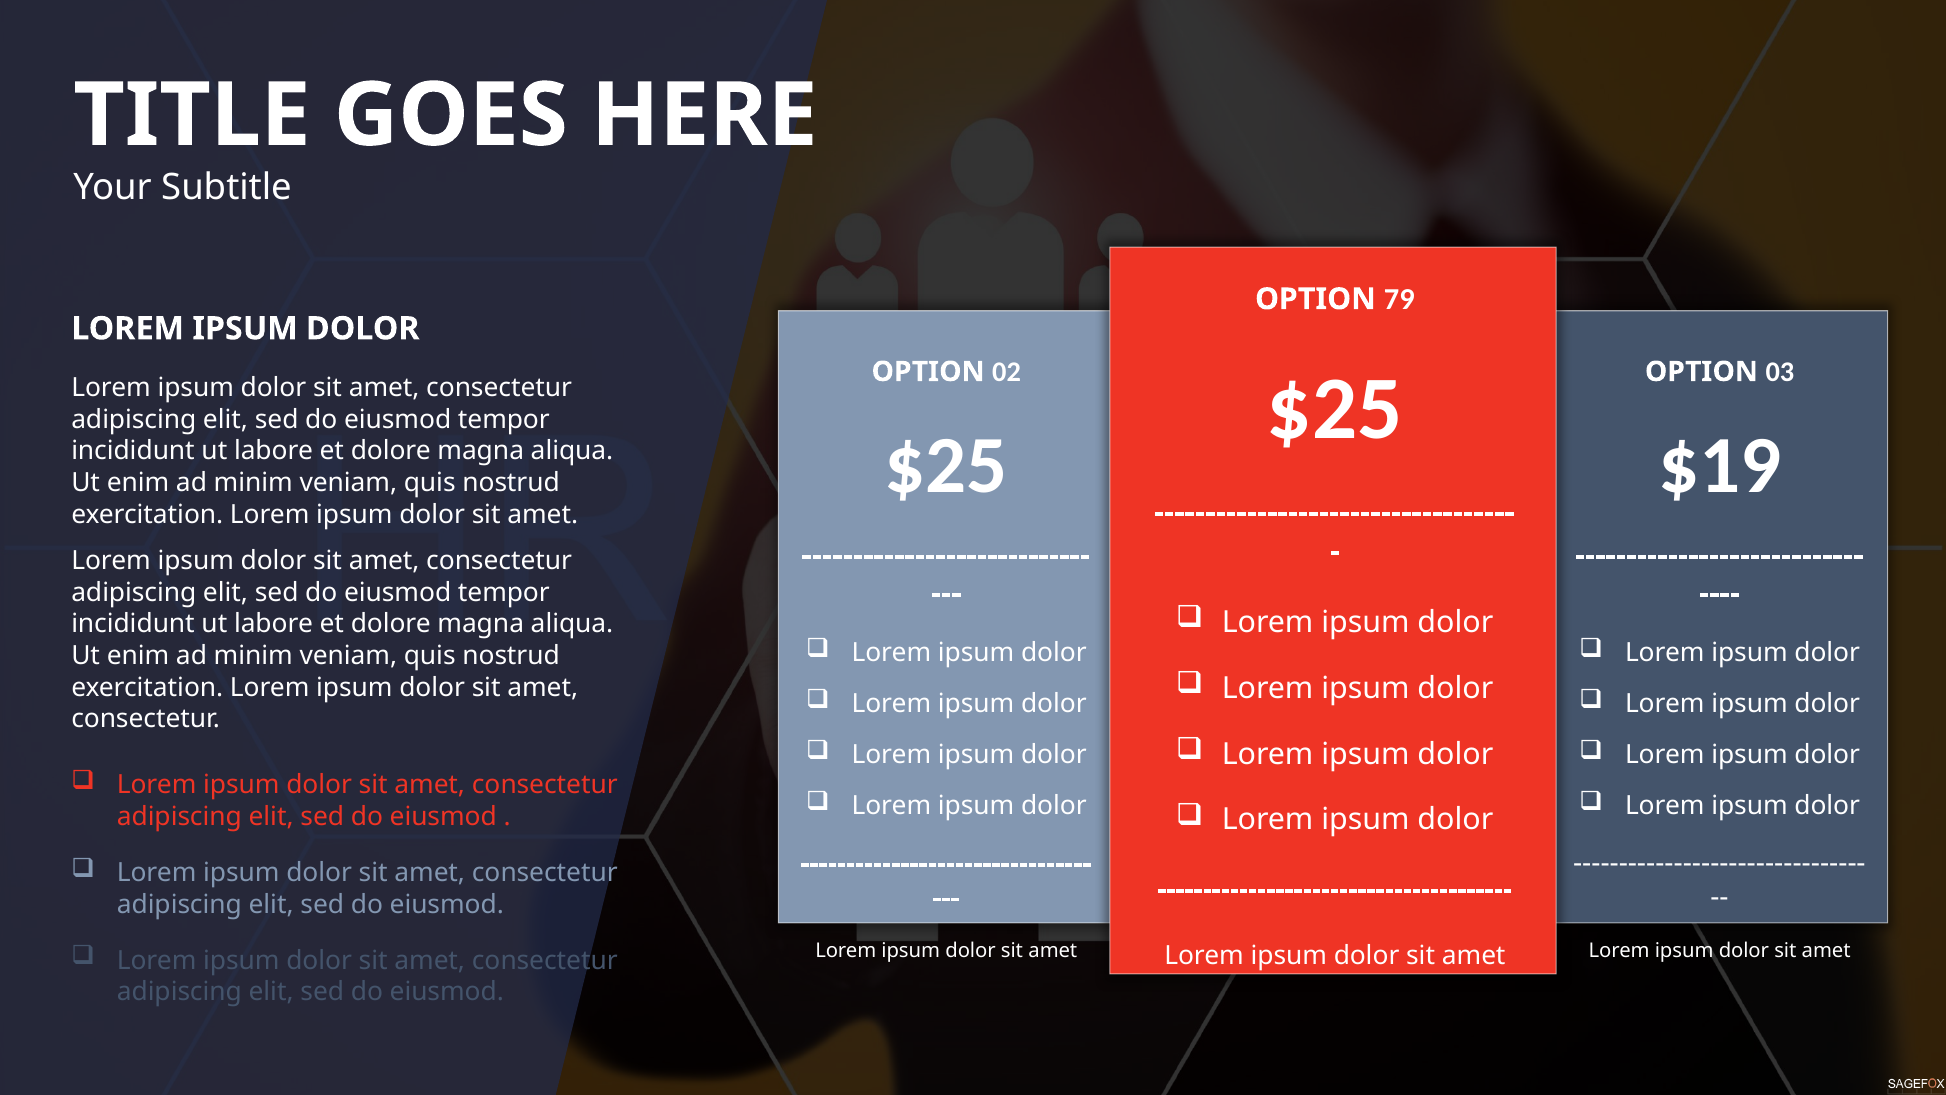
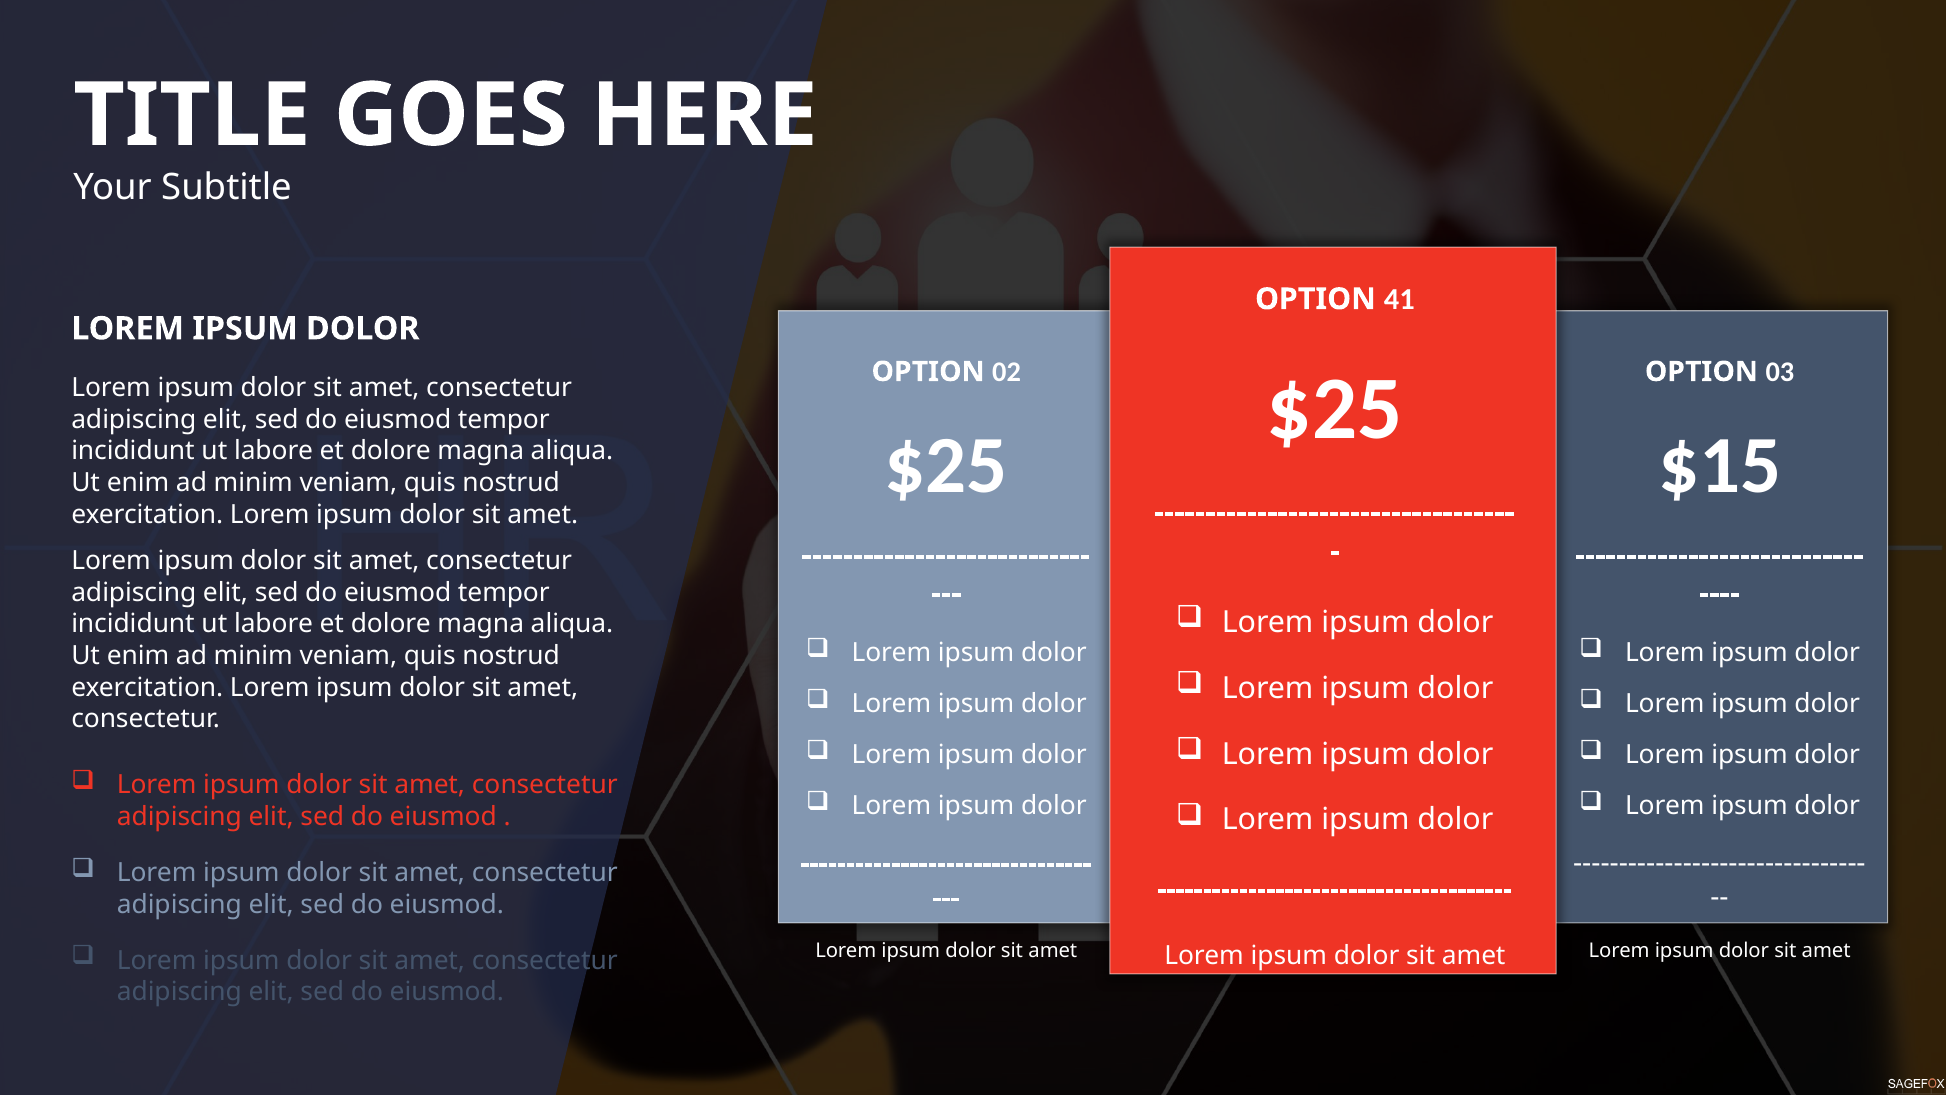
79: 79 -> 41
$19: $19 -> $15
